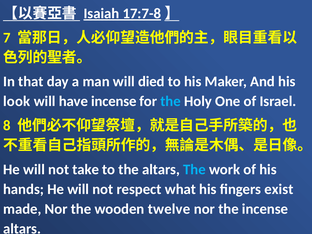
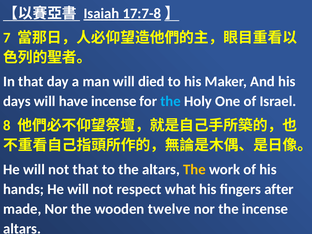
look: look -> days
not take: take -> that
The at (195, 169) colour: light blue -> yellow
exist: exist -> after
